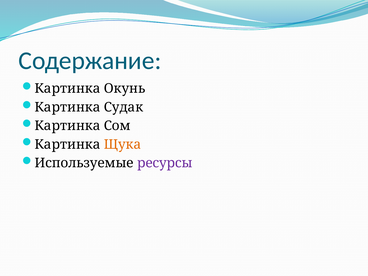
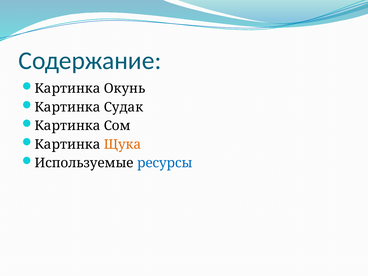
ресурсы colour: purple -> blue
